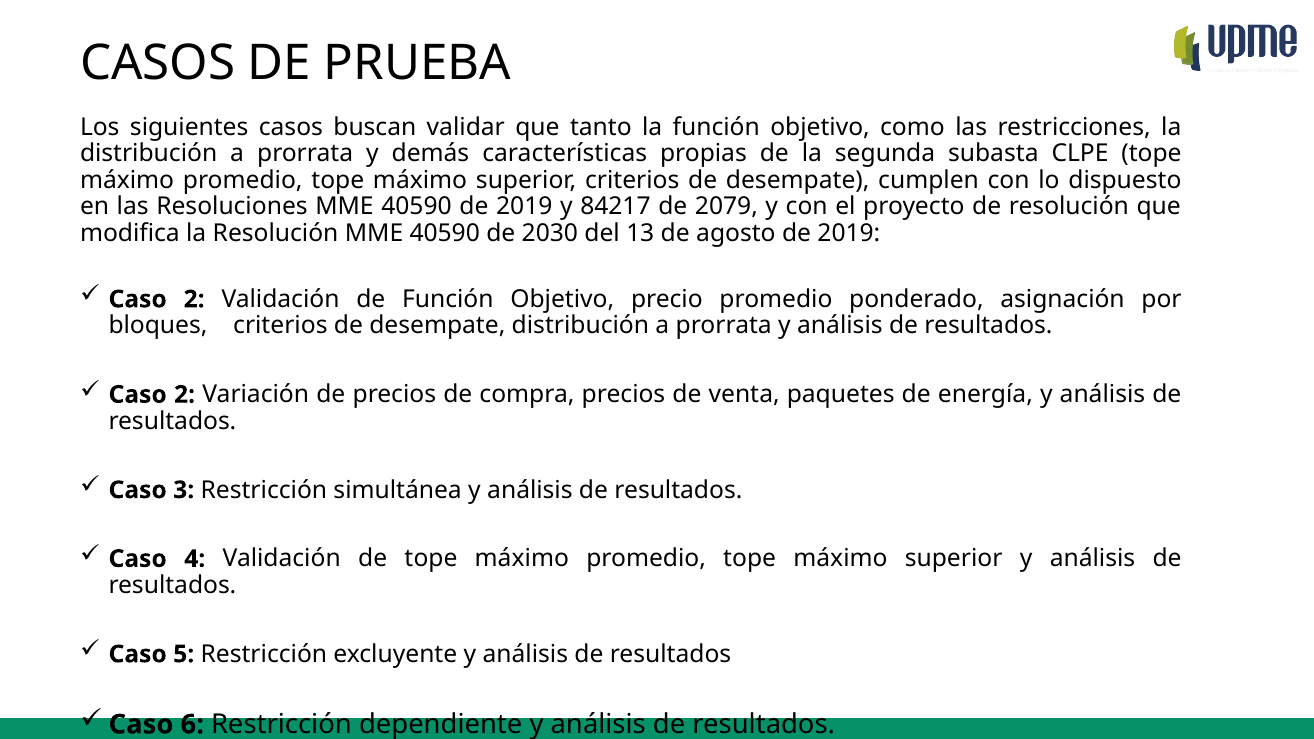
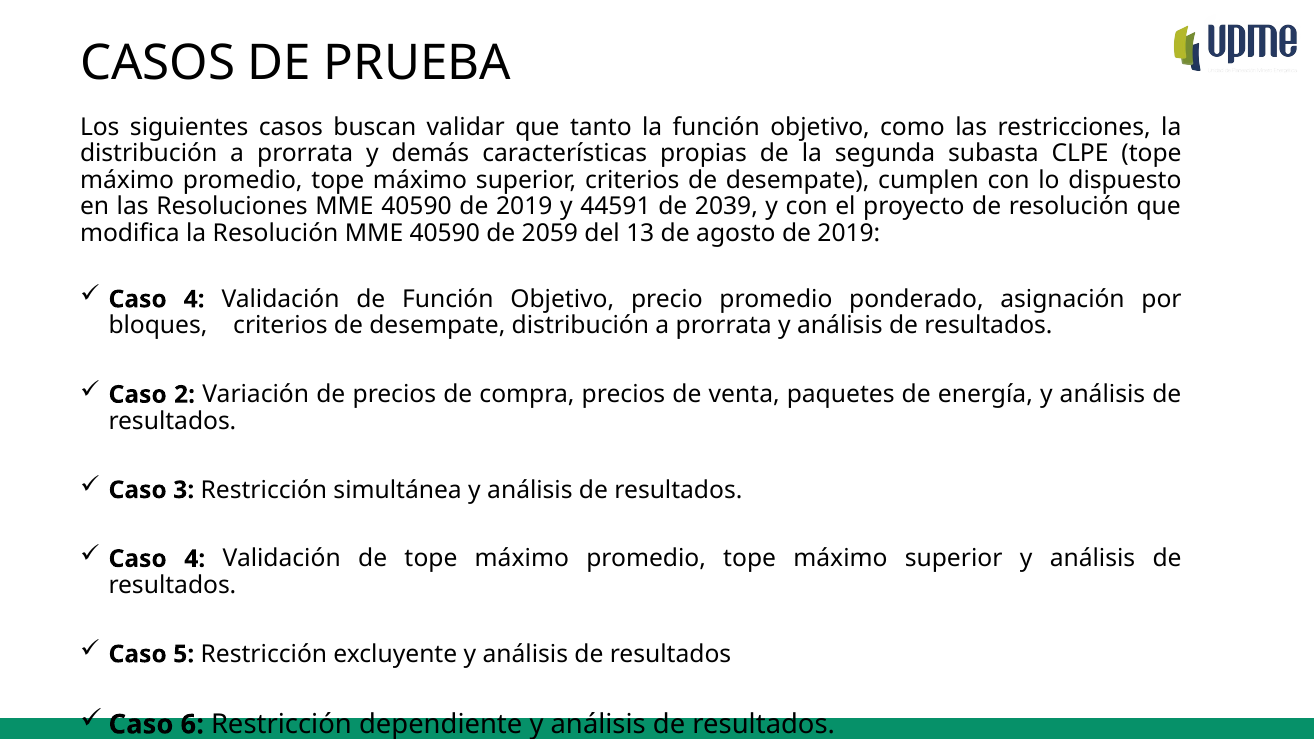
84217: 84217 -> 44591
2079: 2079 -> 2039
2030: 2030 -> 2059
2 at (194, 299): 2 -> 4
